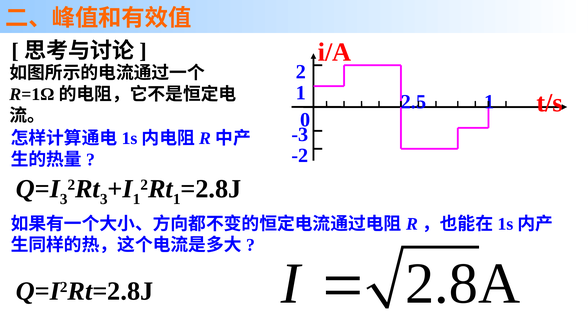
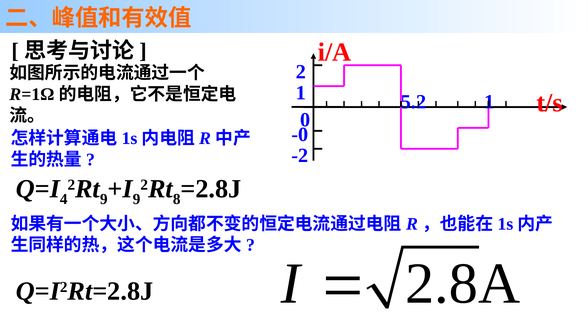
2.5: 2.5 -> 5.2
-3: -3 -> -0
3 at (64, 200): 3 -> 4
3 at (104, 200): 3 -> 9
1 at (137, 200): 1 -> 9
1 at (177, 200): 1 -> 8
